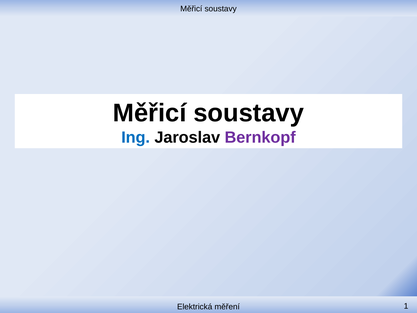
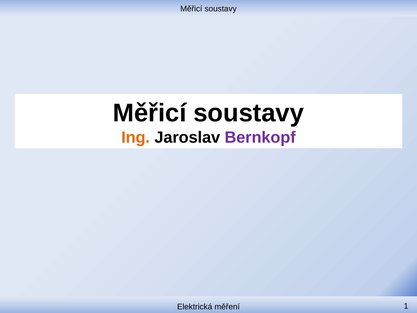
Ing colour: blue -> orange
